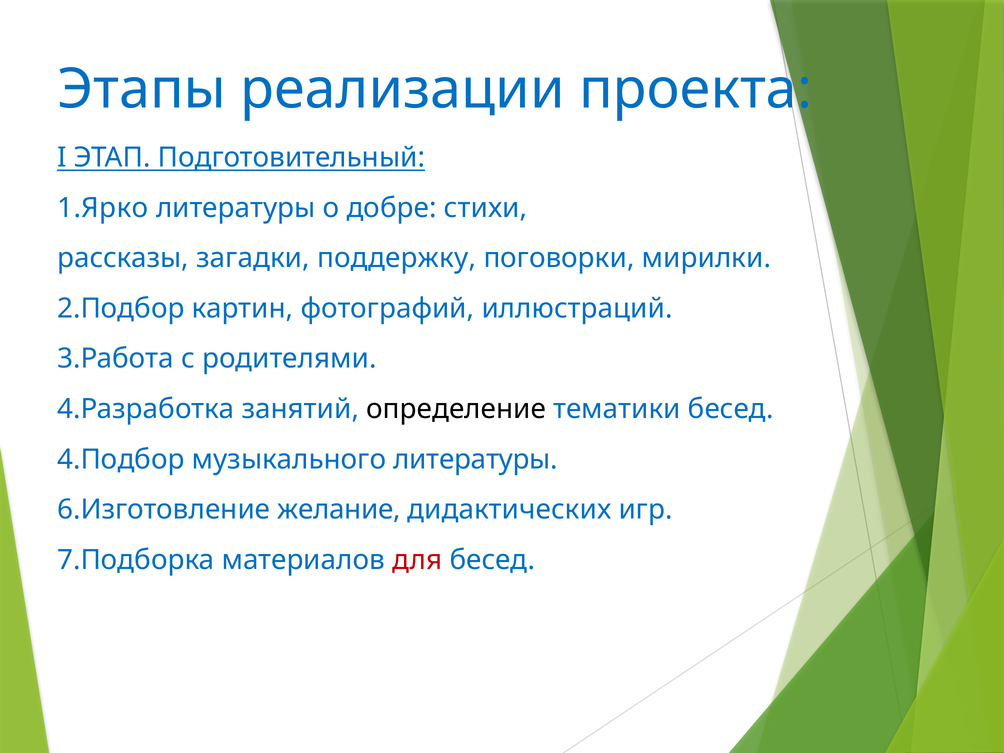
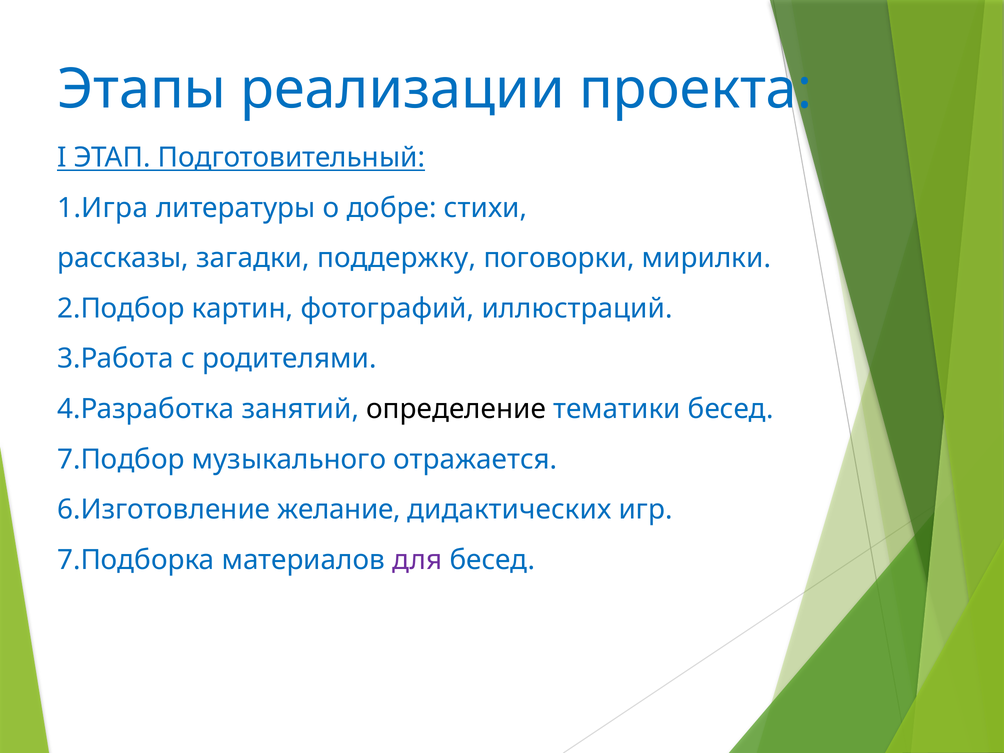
1.Ярко: 1.Ярко -> 1.Игра
4.Подбор: 4.Подбор -> 7.Подбор
музыкального литературы: литературы -> отражается
для colour: red -> purple
